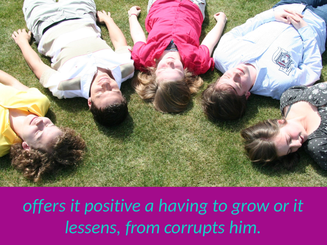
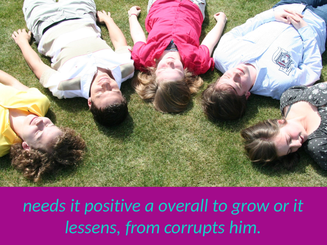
offers: offers -> needs
having: having -> overall
